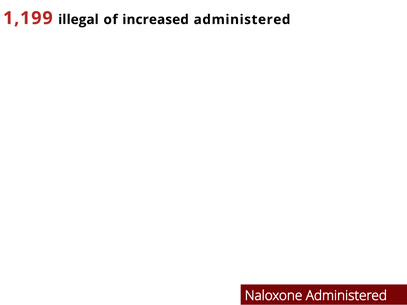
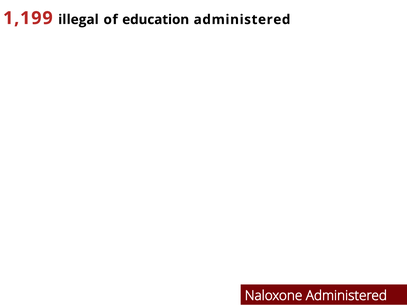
increased: increased -> education
